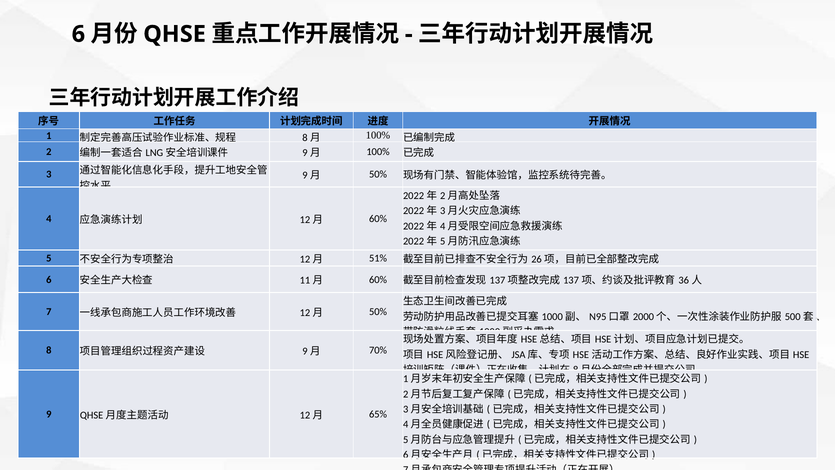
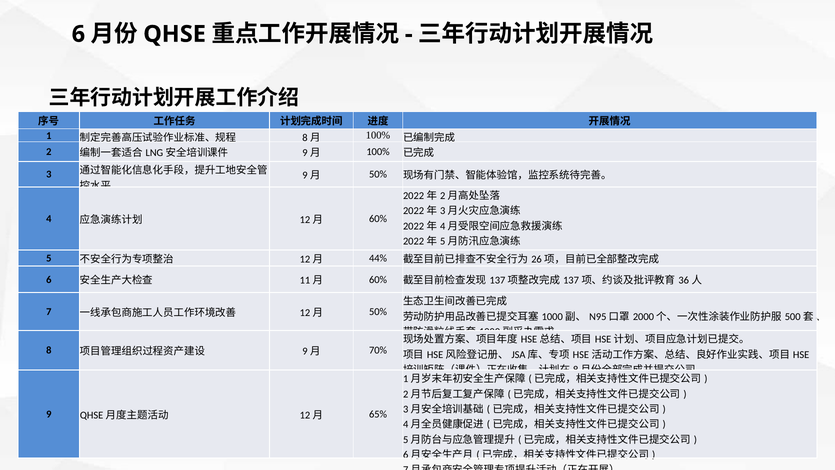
51%: 51% -> 44%
